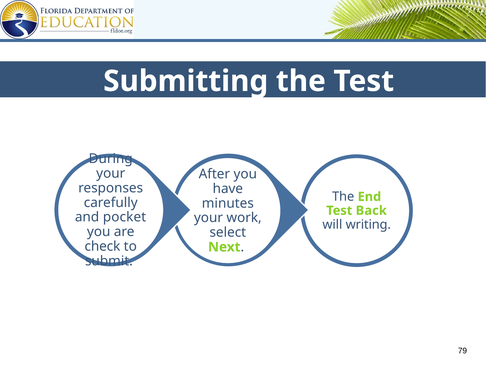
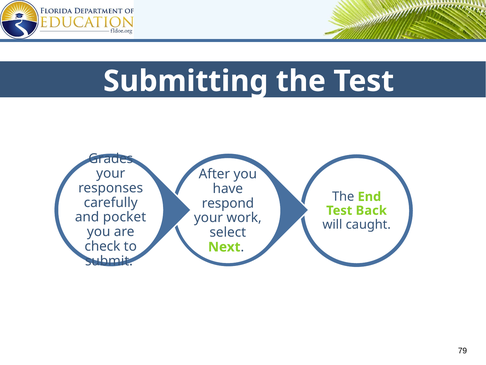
During: During -> Grades
minutes: minutes -> respond
writing: writing -> caught
